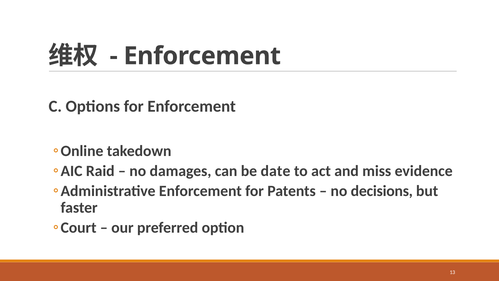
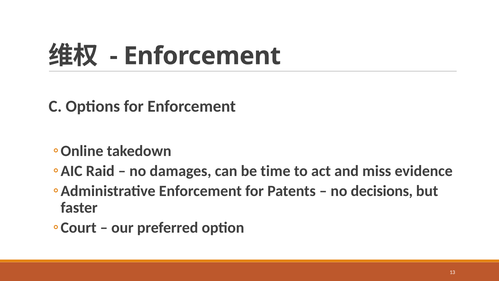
date: date -> time
